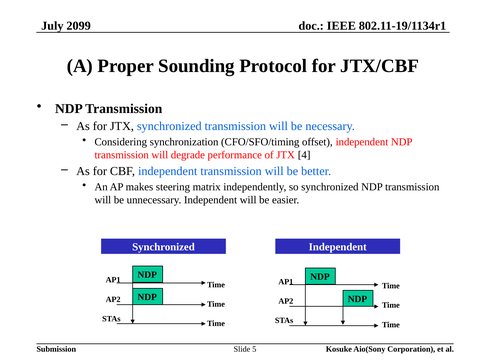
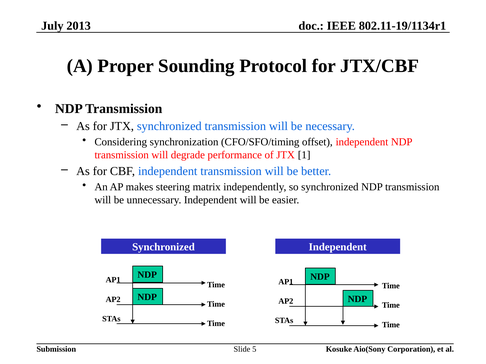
2099: 2099 -> 2013
4: 4 -> 1
